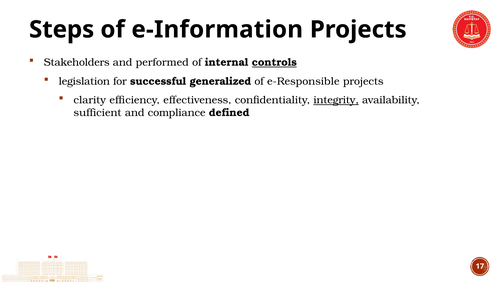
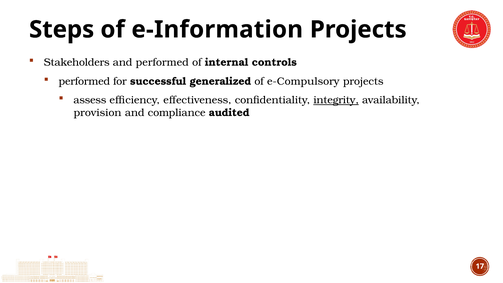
controls underline: present -> none
legislation at (84, 81): legislation -> performed
e-Responsible: e-Responsible -> e-Compulsory
clarity: clarity -> assess
sufficient: sufficient -> provision
defined: defined -> audited
